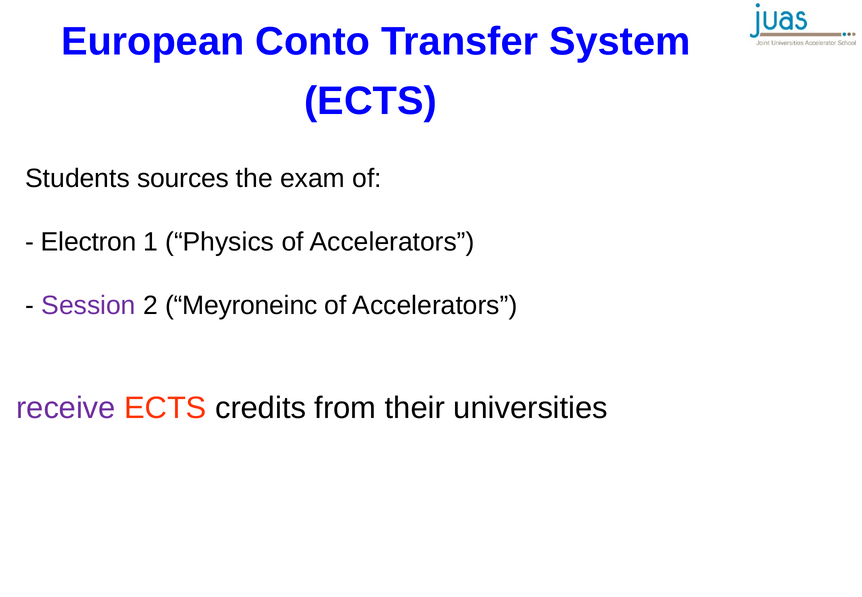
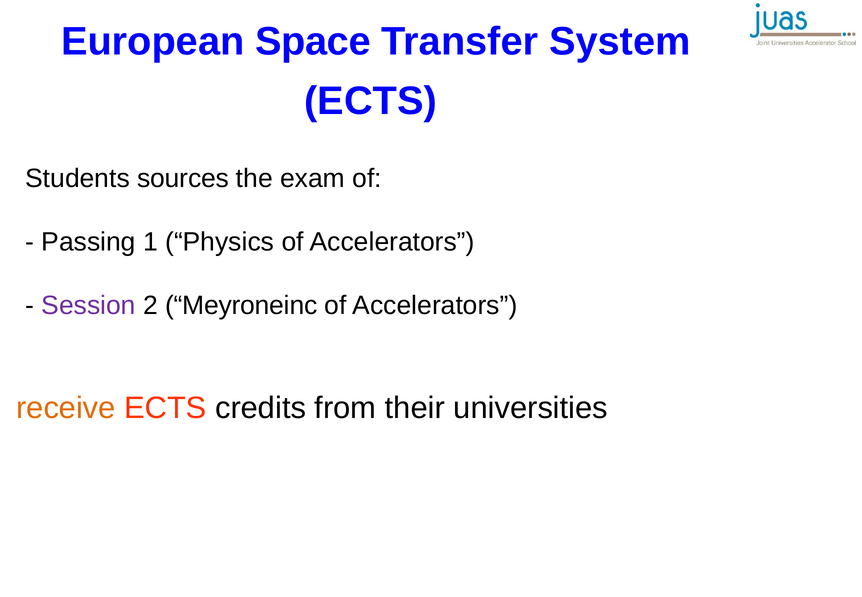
Conto: Conto -> Space
Electron: Electron -> Passing
receive colour: purple -> orange
